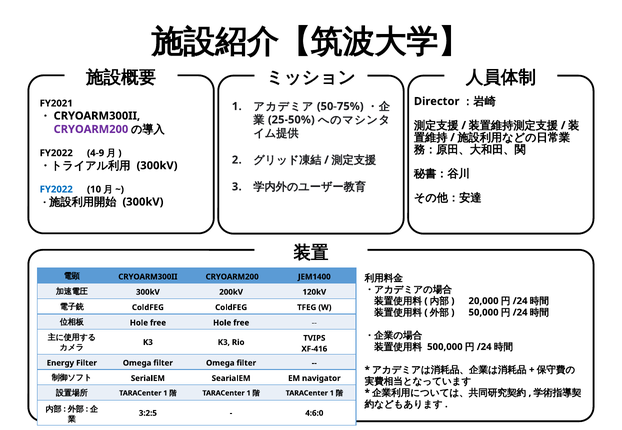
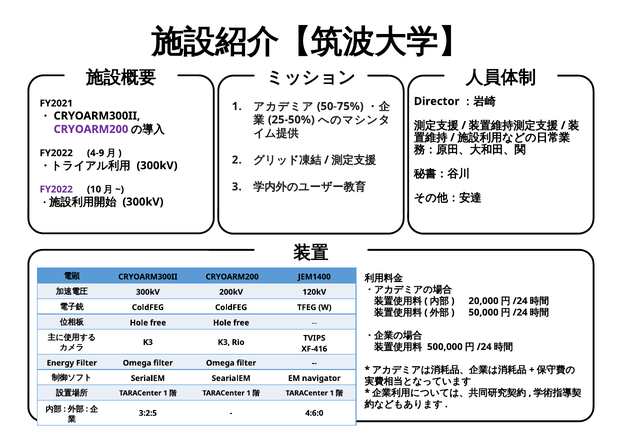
FY2022 at (56, 190) colour: blue -> purple
